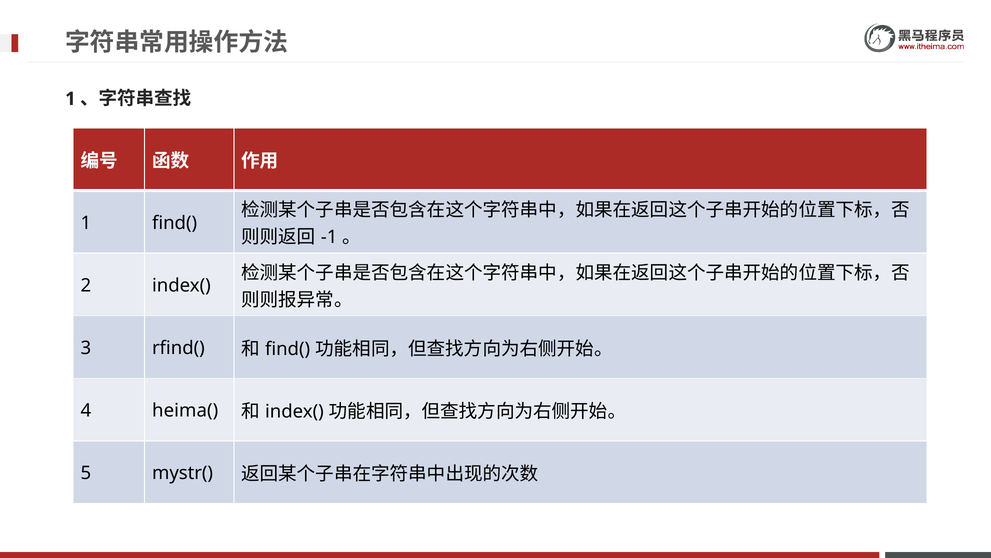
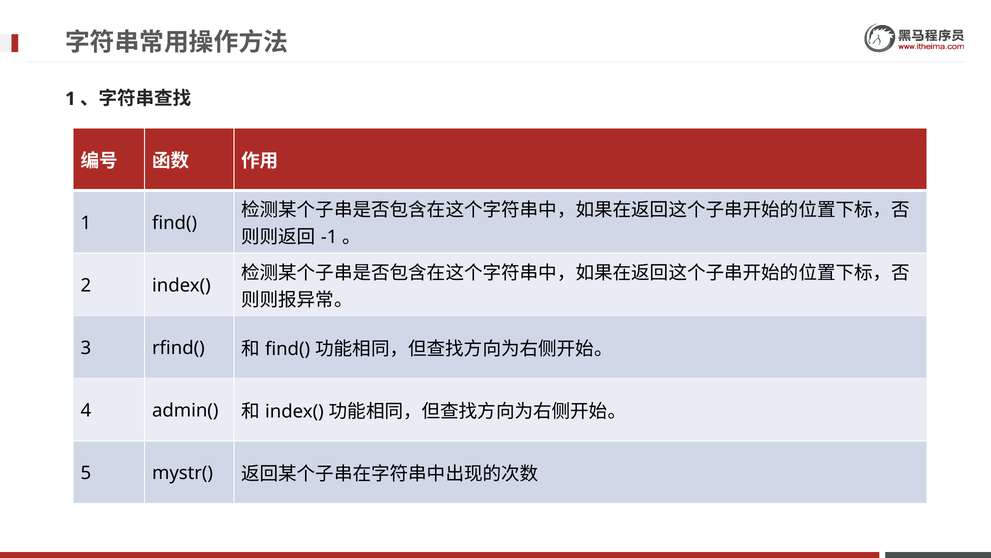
heima(: heima( -> admin(
